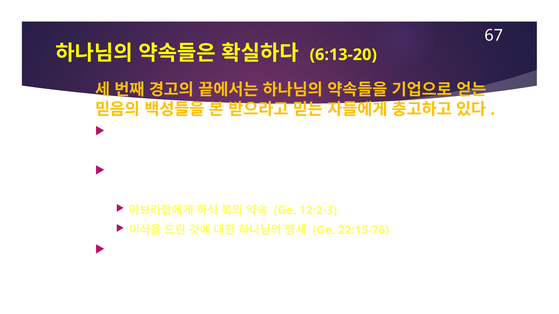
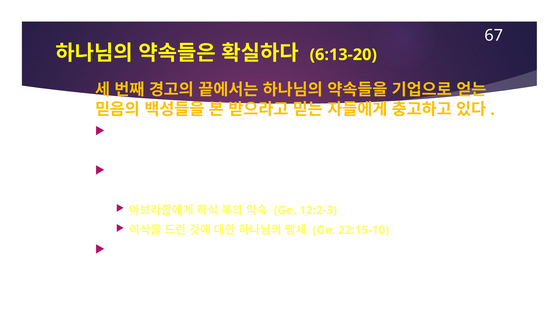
22:15-76: 22:15-76 -> 22:15-10
